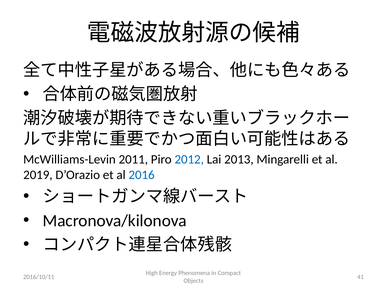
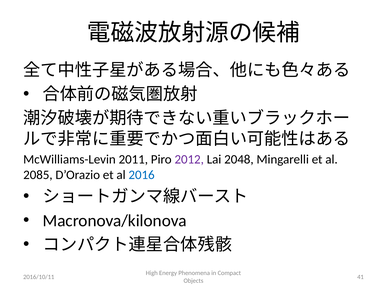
2012 colour: blue -> purple
2013: 2013 -> 2048
2019: 2019 -> 2085
